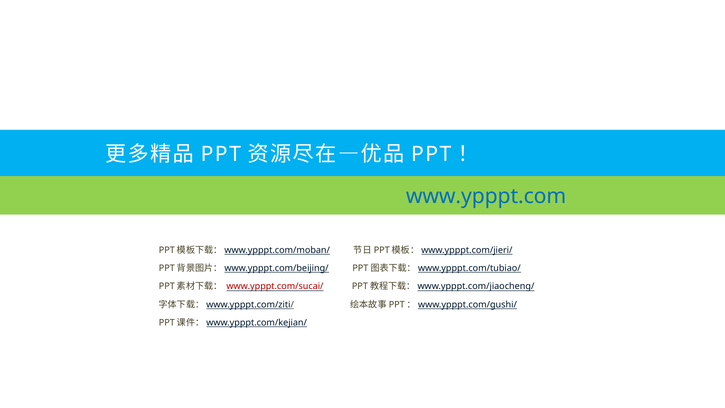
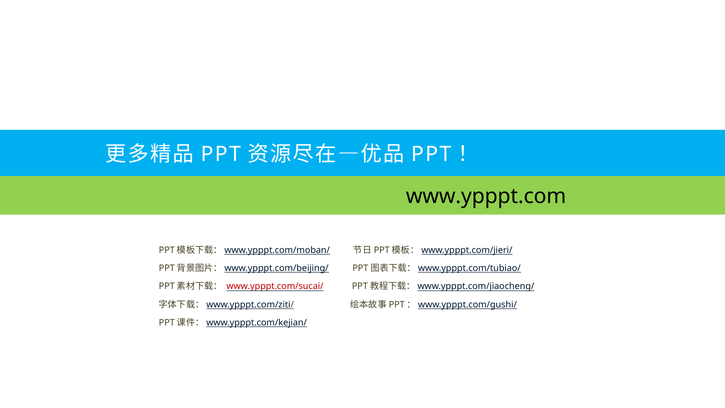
www.ypppt.com colour: blue -> black
